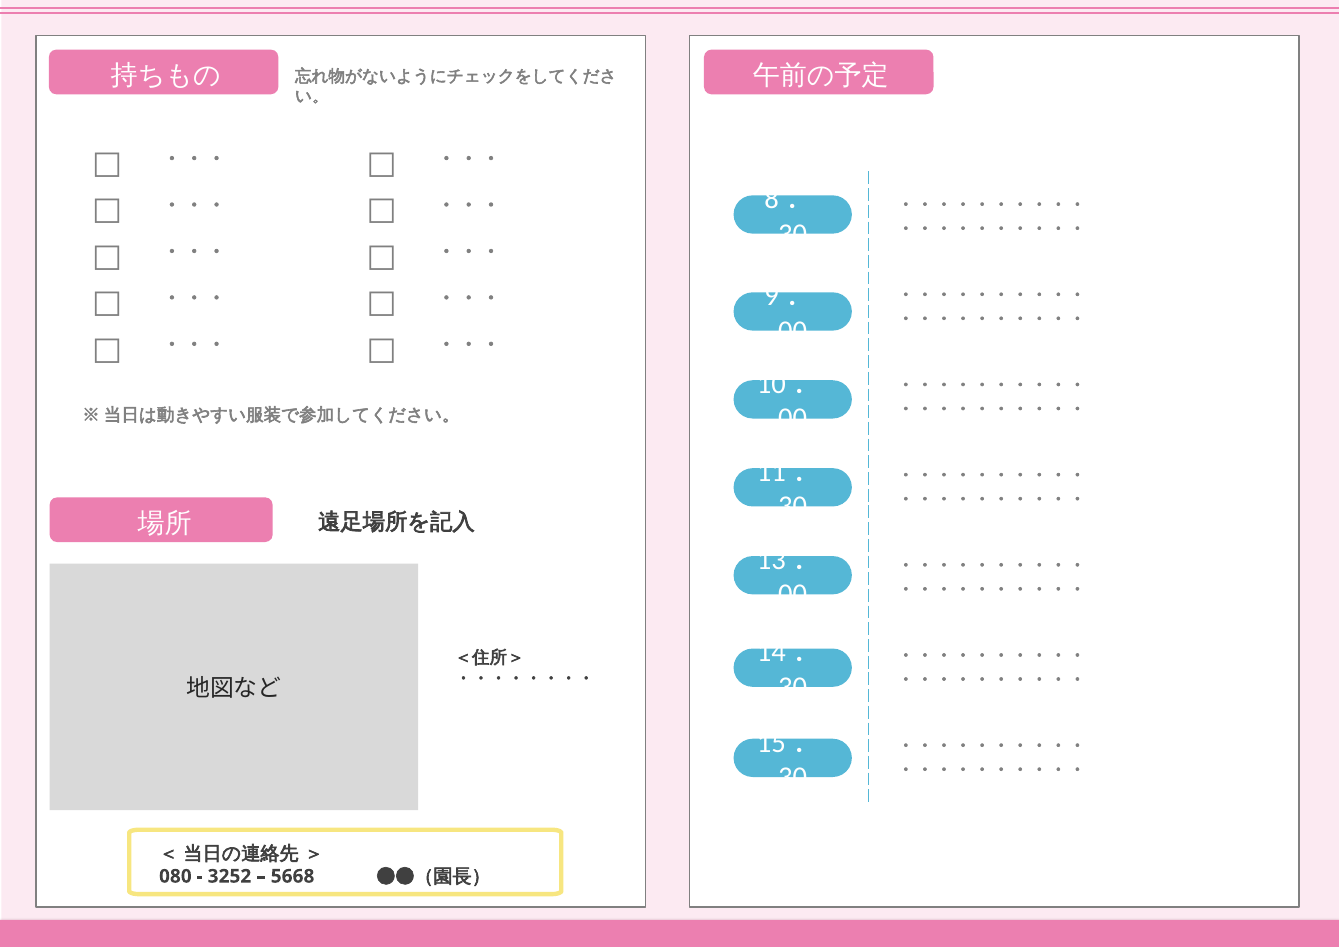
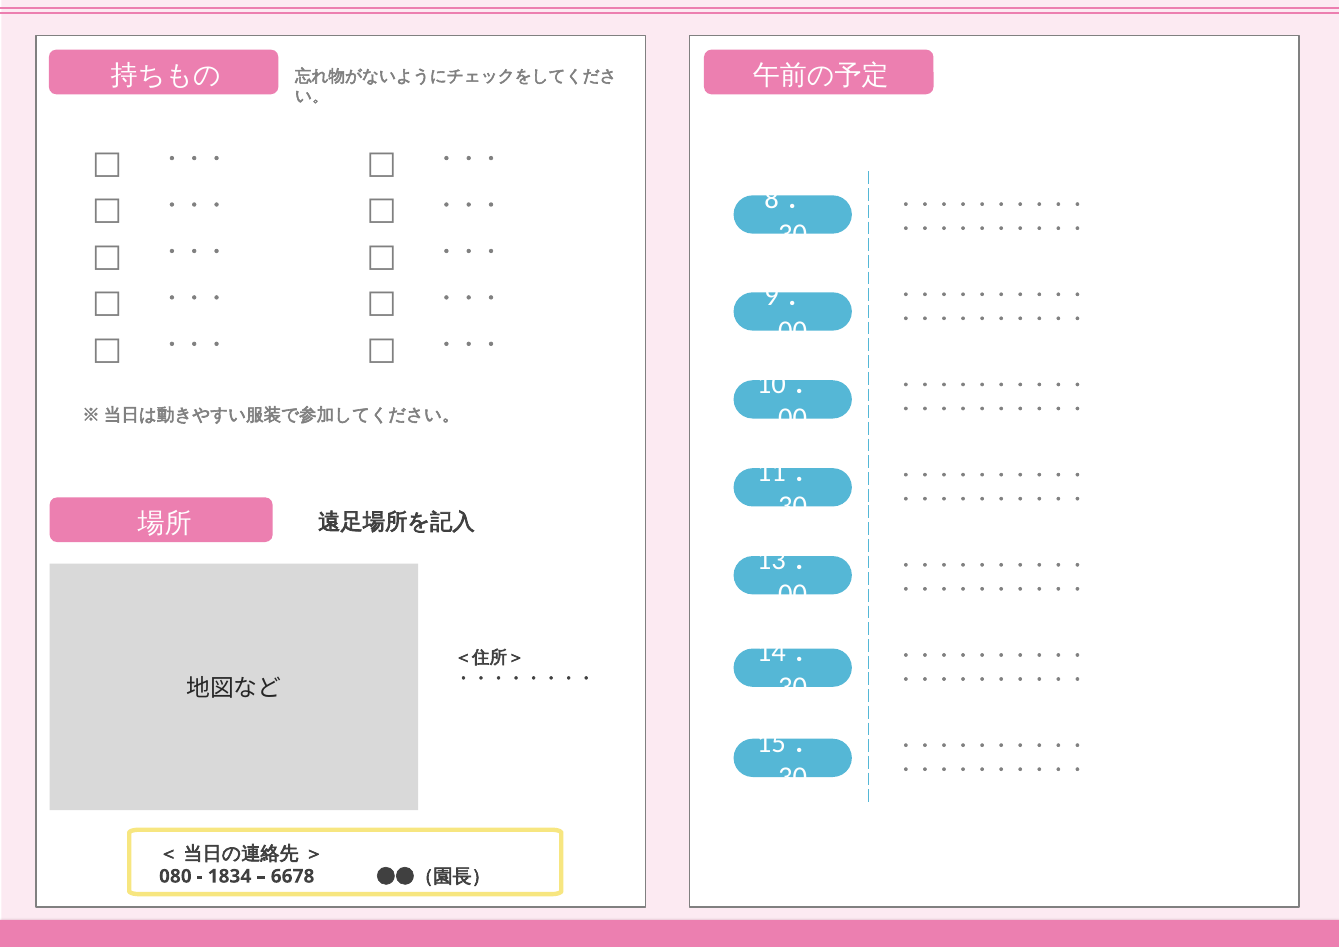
3252: 3252 -> 1834
5668: 5668 -> 6678
